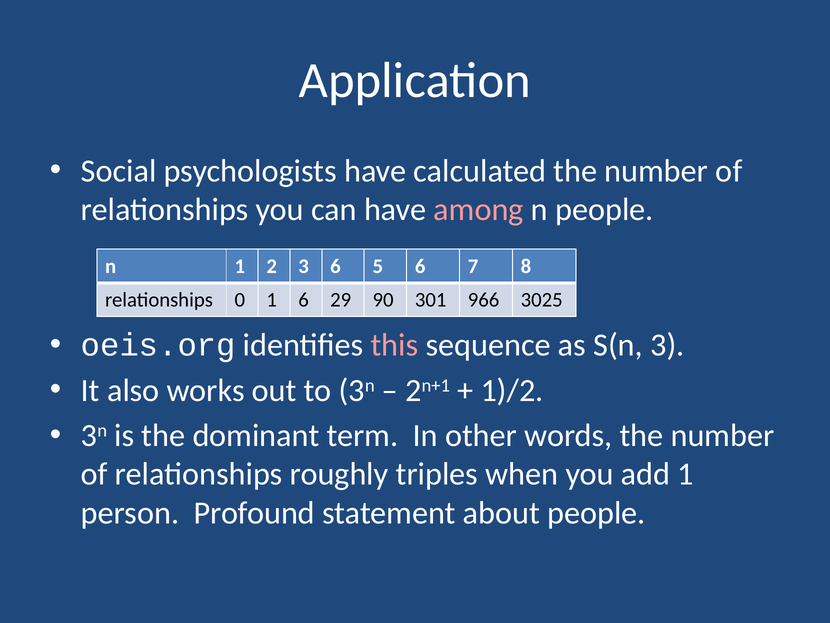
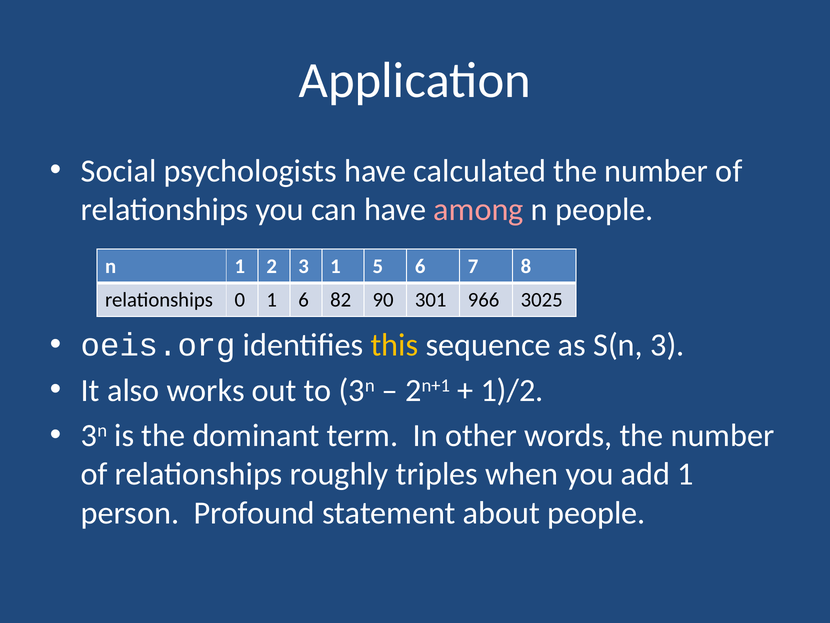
3 6: 6 -> 1
29: 29 -> 82
this colour: pink -> yellow
